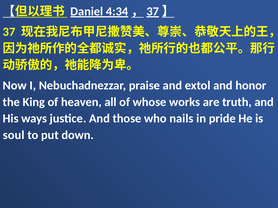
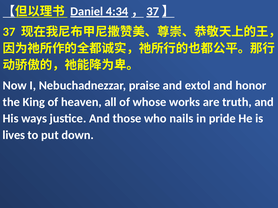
soul: soul -> lives
